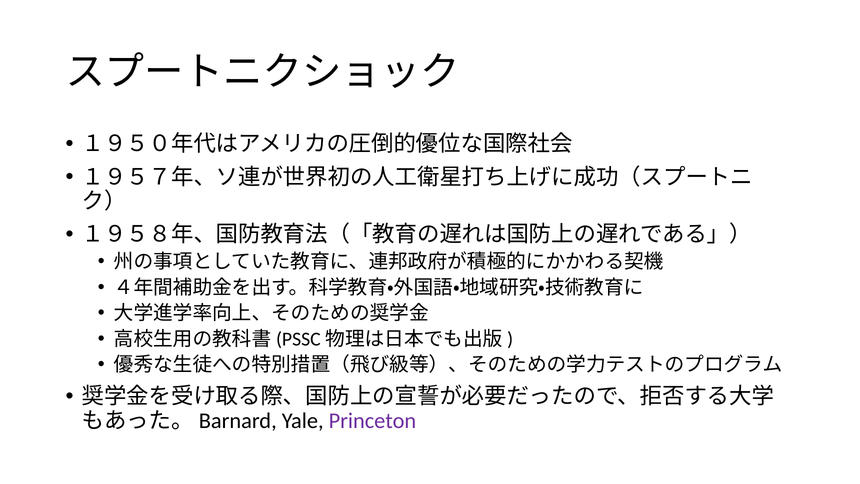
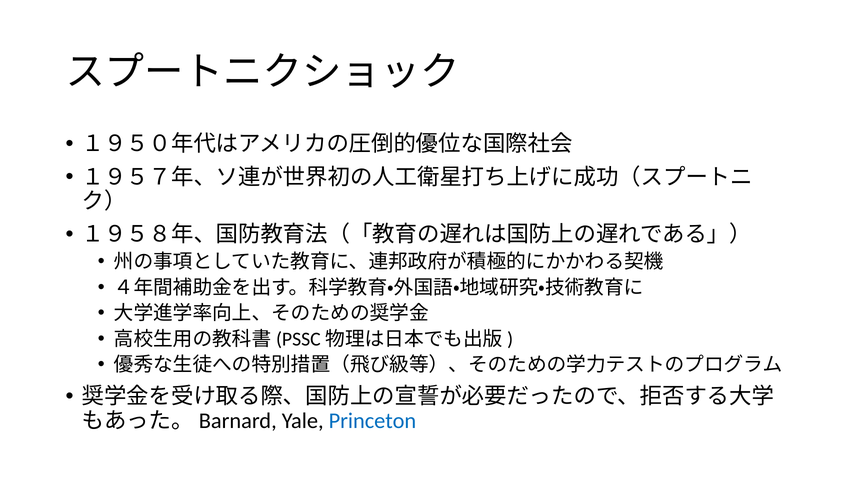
Princeton colour: purple -> blue
